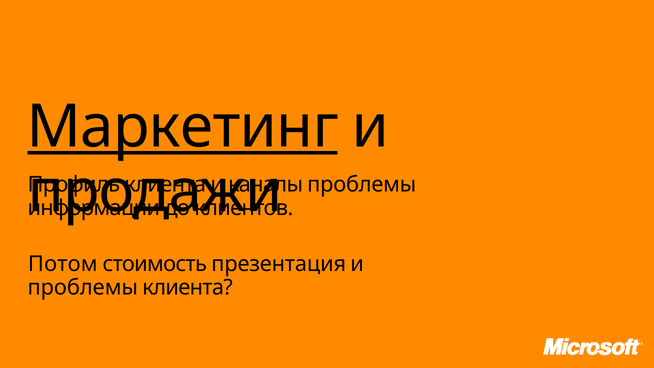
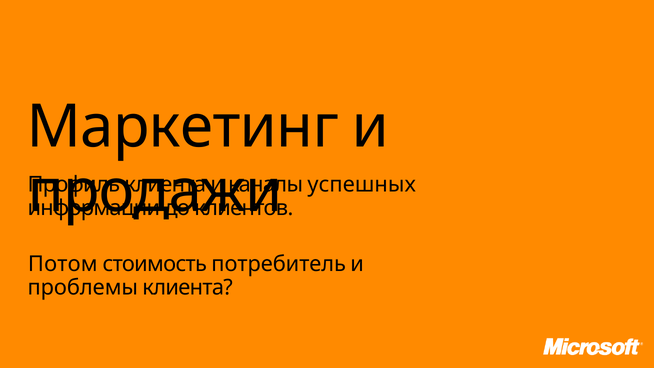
Маркетинг underline: present -> none
проблемы at (362, 184): проблемы -> успешных
презентация: презентация -> потребитель
